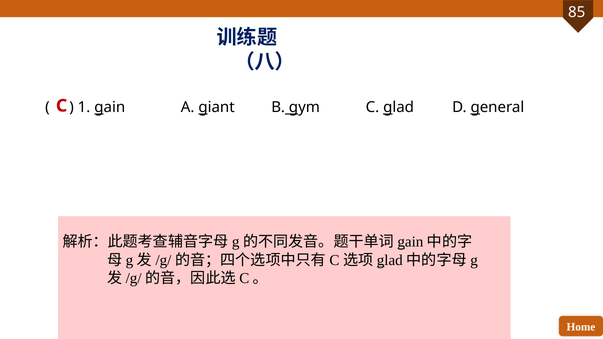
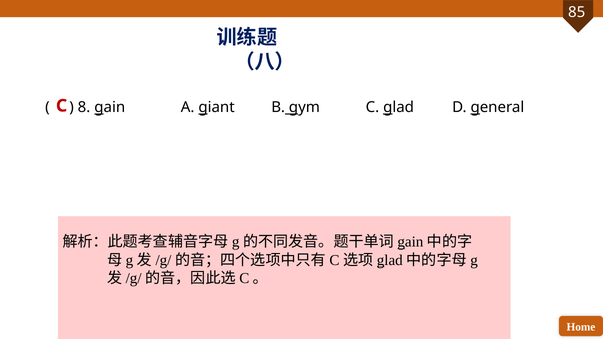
1: 1 -> 8
